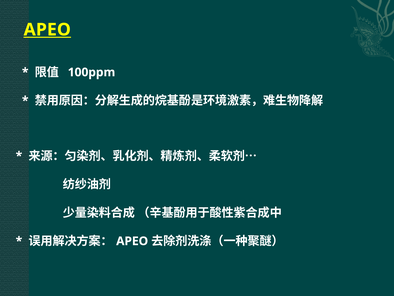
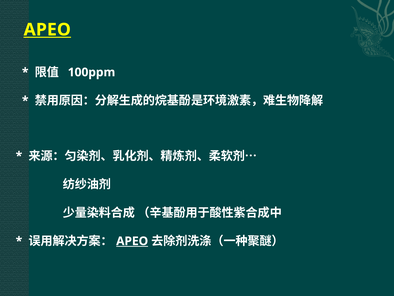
APEO at (132, 241) underline: none -> present
